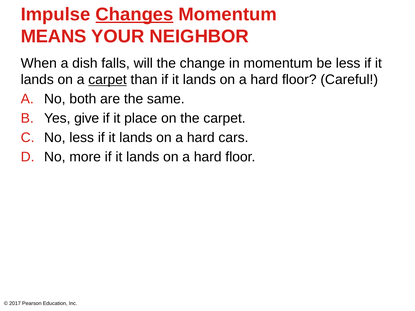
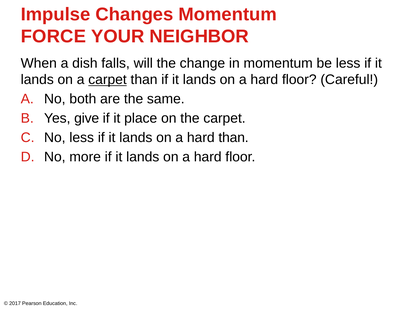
Changes underline: present -> none
MEANS: MEANS -> FORCE
hard cars: cars -> than
